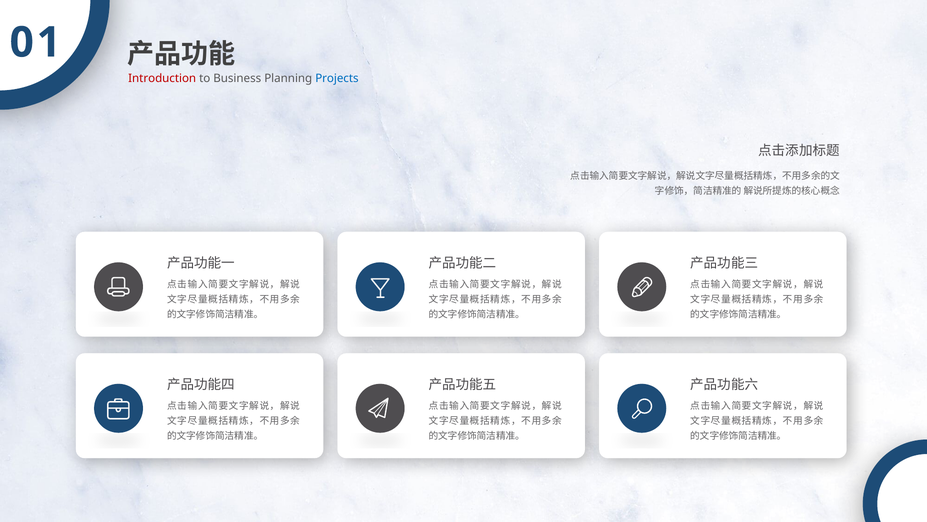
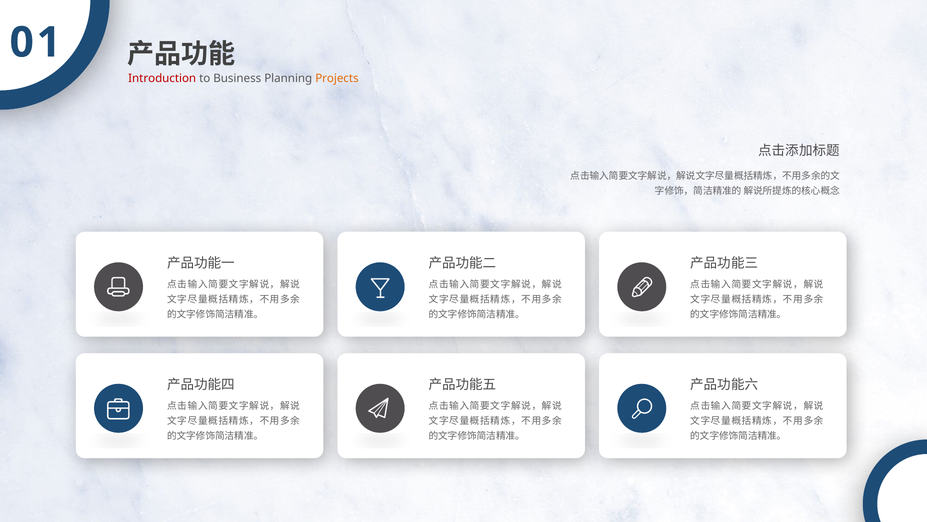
Projects colour: blue -> orange
